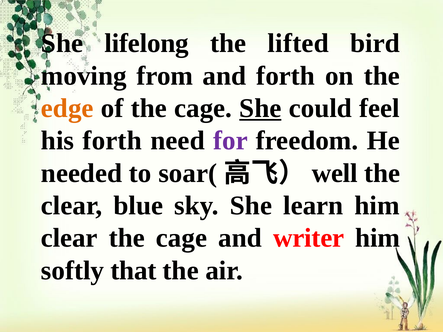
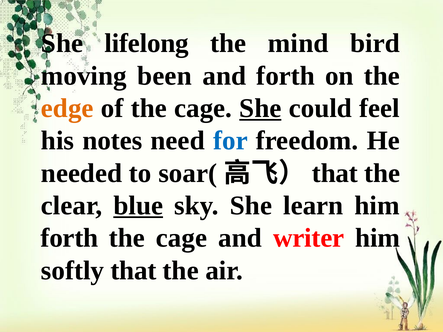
lifted: lifted -> mind
from: from -> been
his forth: forth -> notes
for colour: purple -> blue
well at (335, 173): well -> that
blue underline: none -> present
clear at (69, 238): clear -> forth
